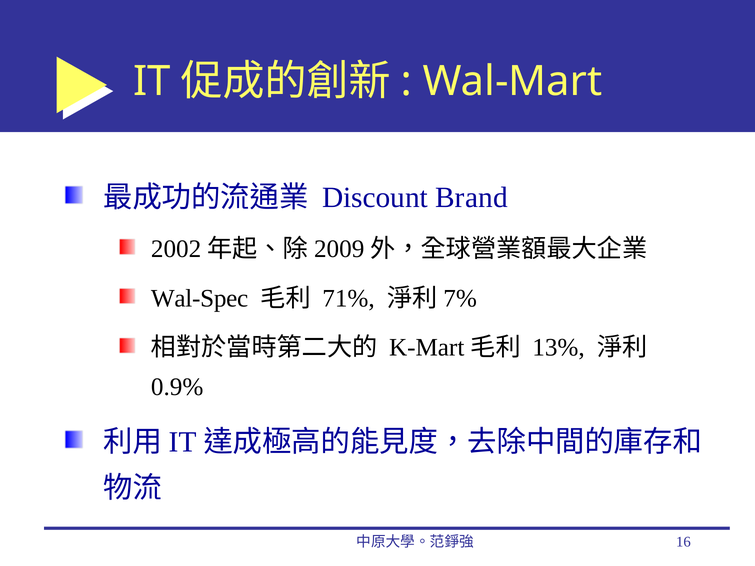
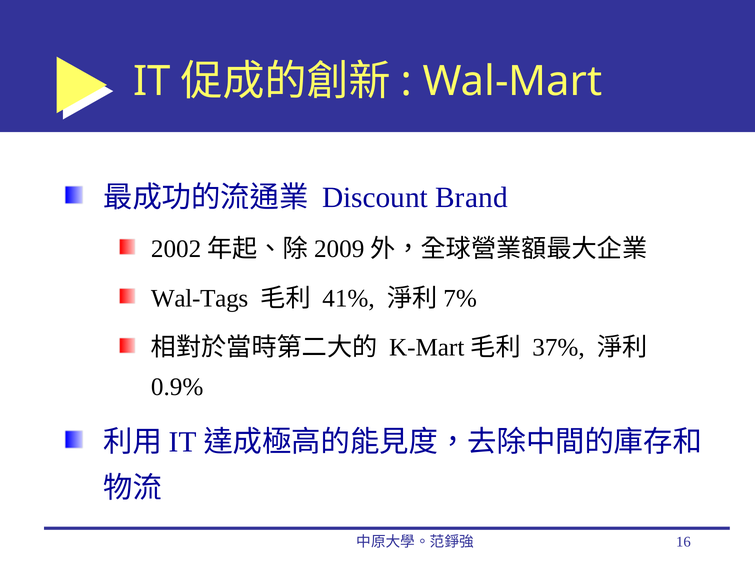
Wal-Spec: Wal-Spec -> Wal-Tags
71%: 71% -> 41%
13%: 13% -> 37%
